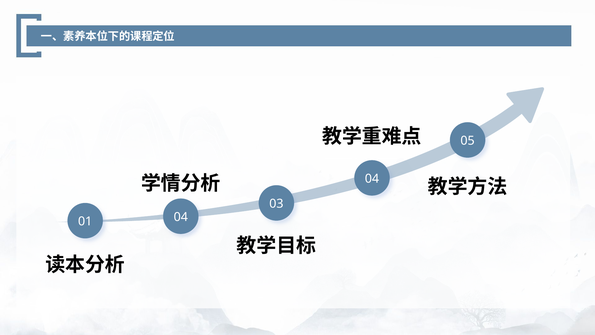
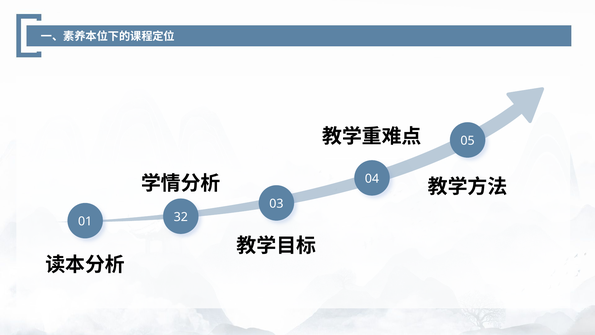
01 04: 04 -> 32
